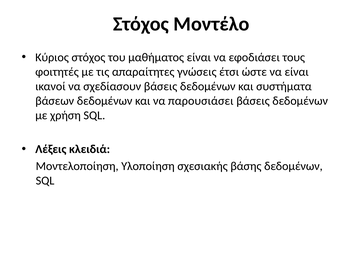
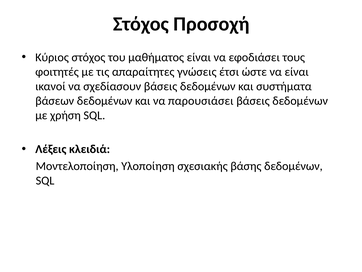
Μοντέλο: Μοντέλο -> Προσοχή
